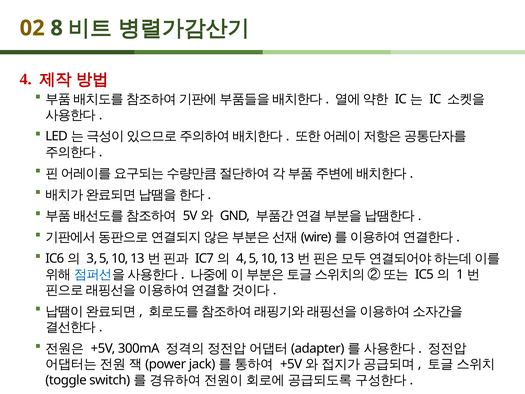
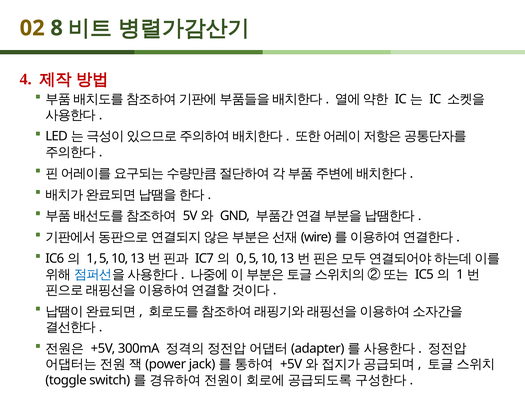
3: 3 -> 1
4 at (242, 258): 4 -> 0
